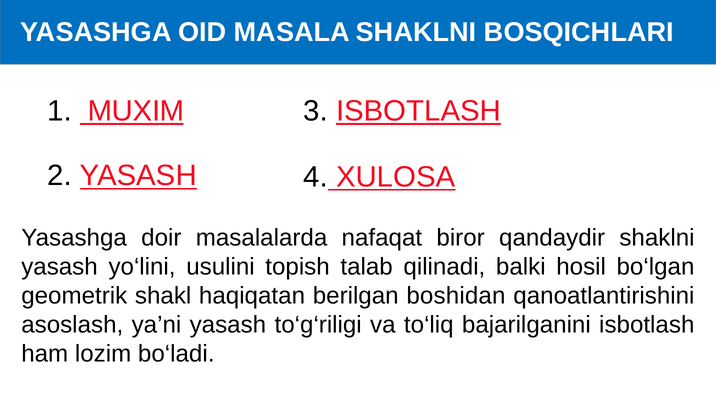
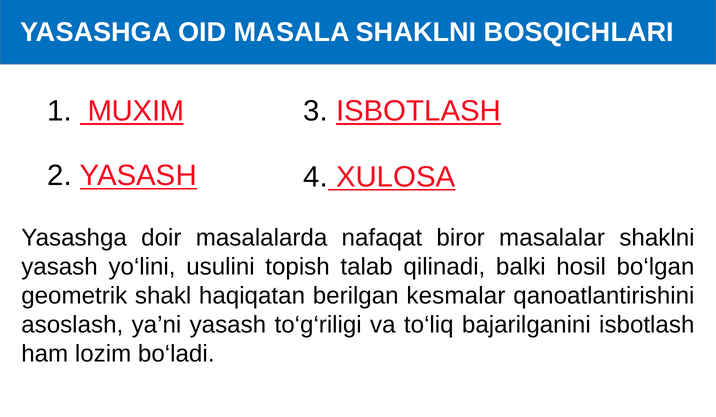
qandaydir: qandaydir -> masalalar
boshidan: boshidan -> kesmalar
